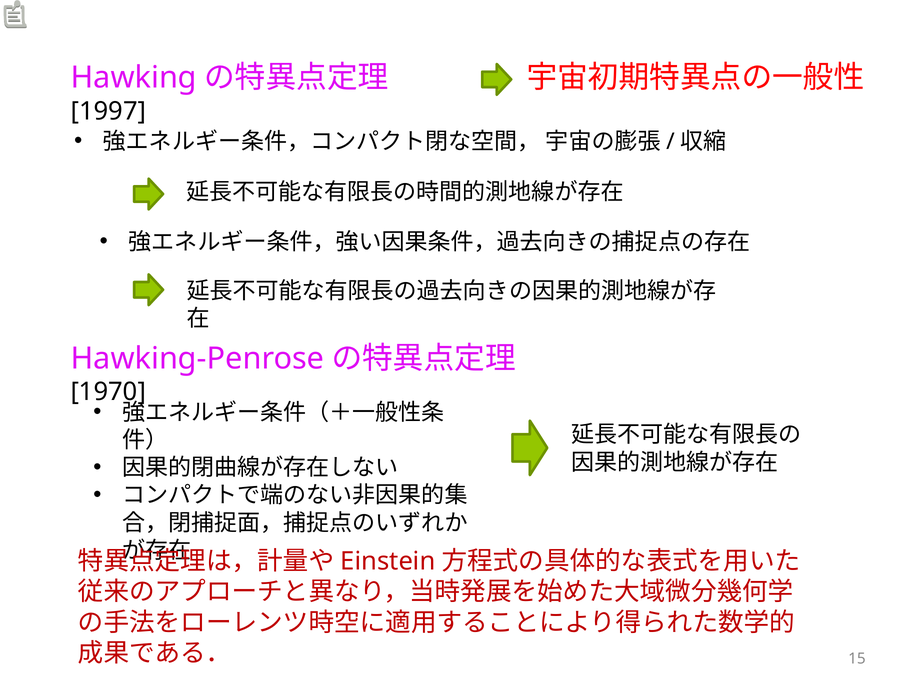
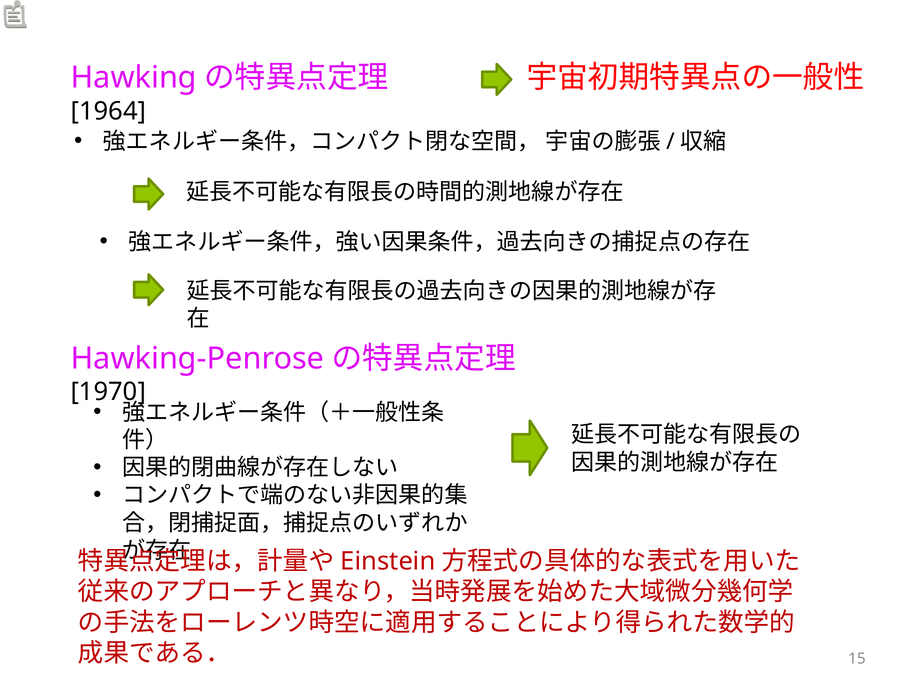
1997: 1997 -> 1964
